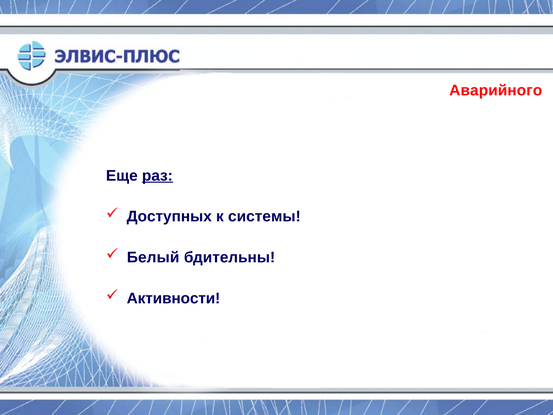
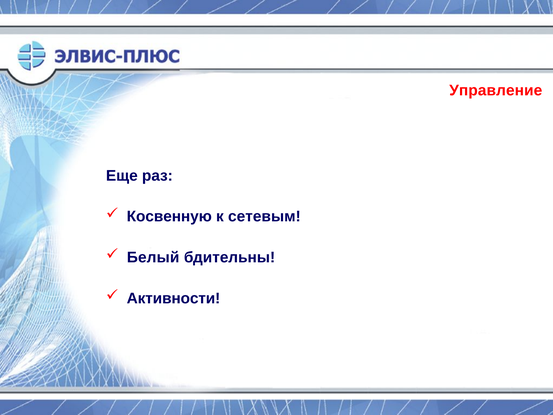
Аварийного: Аварийного -> Управление
раз underline: present -> none
Доступных: Доступных -> Косвенную
системы: системы -> сетевым
